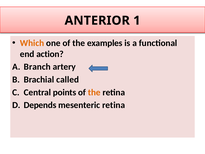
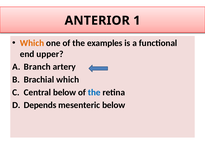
action: action -> upper
Brachial called: called -> which
Central points: points -> below
the at (94, 92) colour: orange -> blue
mesenteric retina: retina -> below
